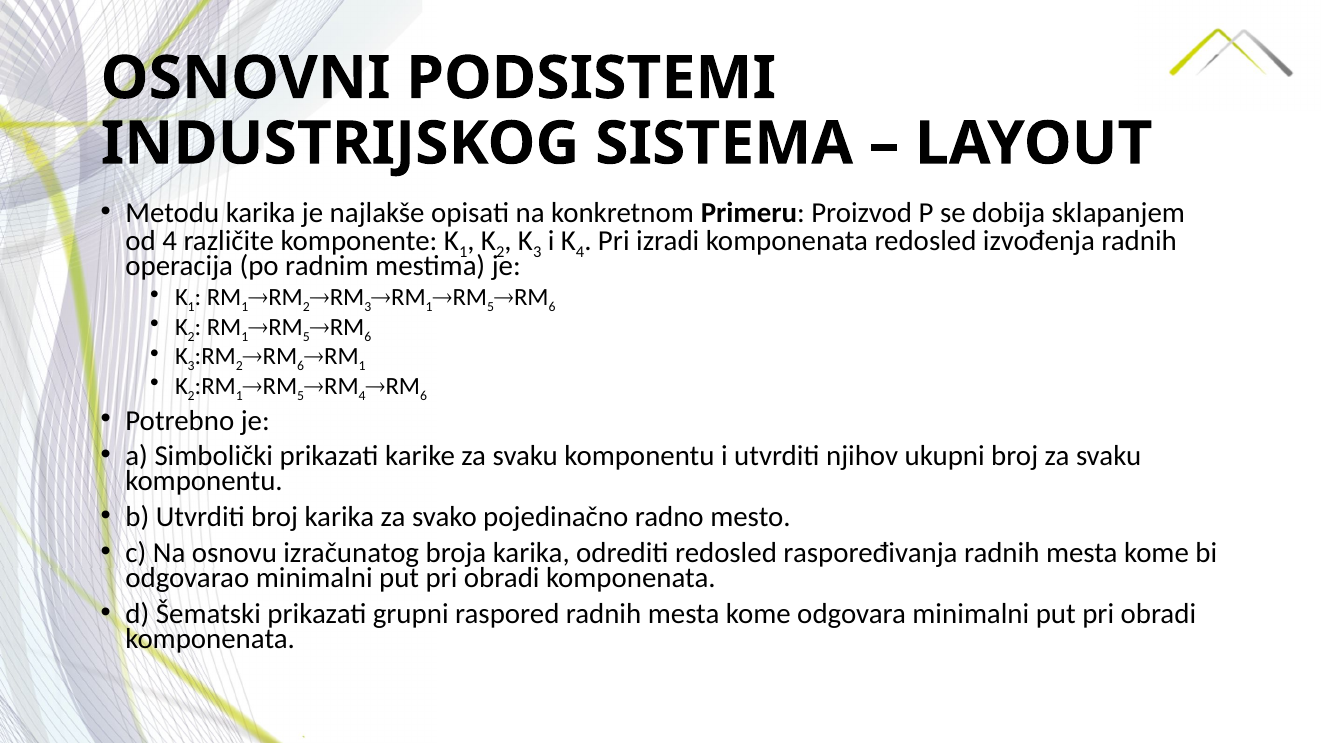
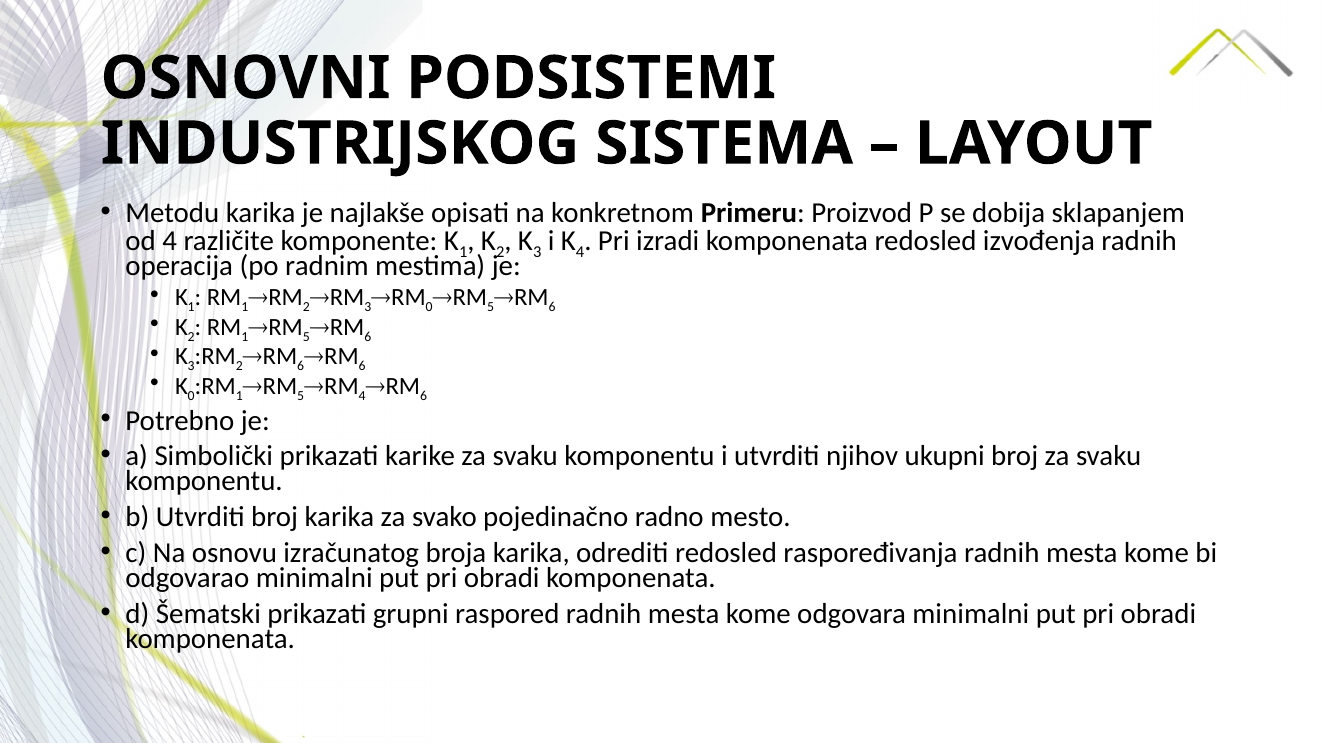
1 at (429, 307): 1 -> 0
1 at (362, 366): 1 -> 6
2 at (191, 396): 2 -> 0
